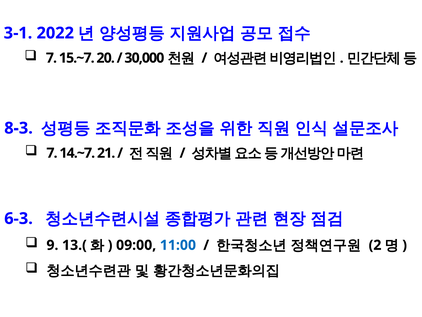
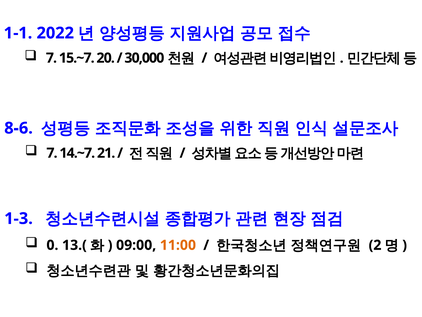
3-1: 3-1 -> 1-1
8-3: 8-3 -> 8-6
6-3: 6-3 -> 1-3
9: 9 -> 0
11:00 colour: blue -> orange
